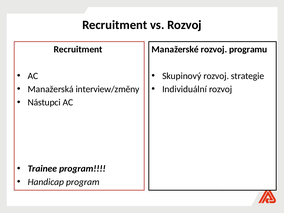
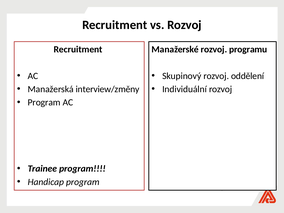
strategie: strategie -> oddělení
Nástupci at (44, 102): Nástupci -> Program
